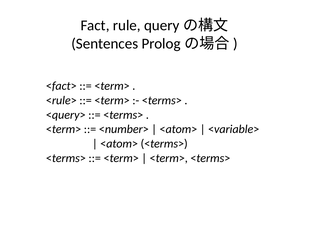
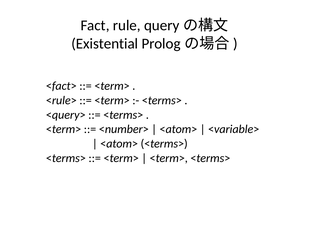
Sentences: Sentences -> Existential
